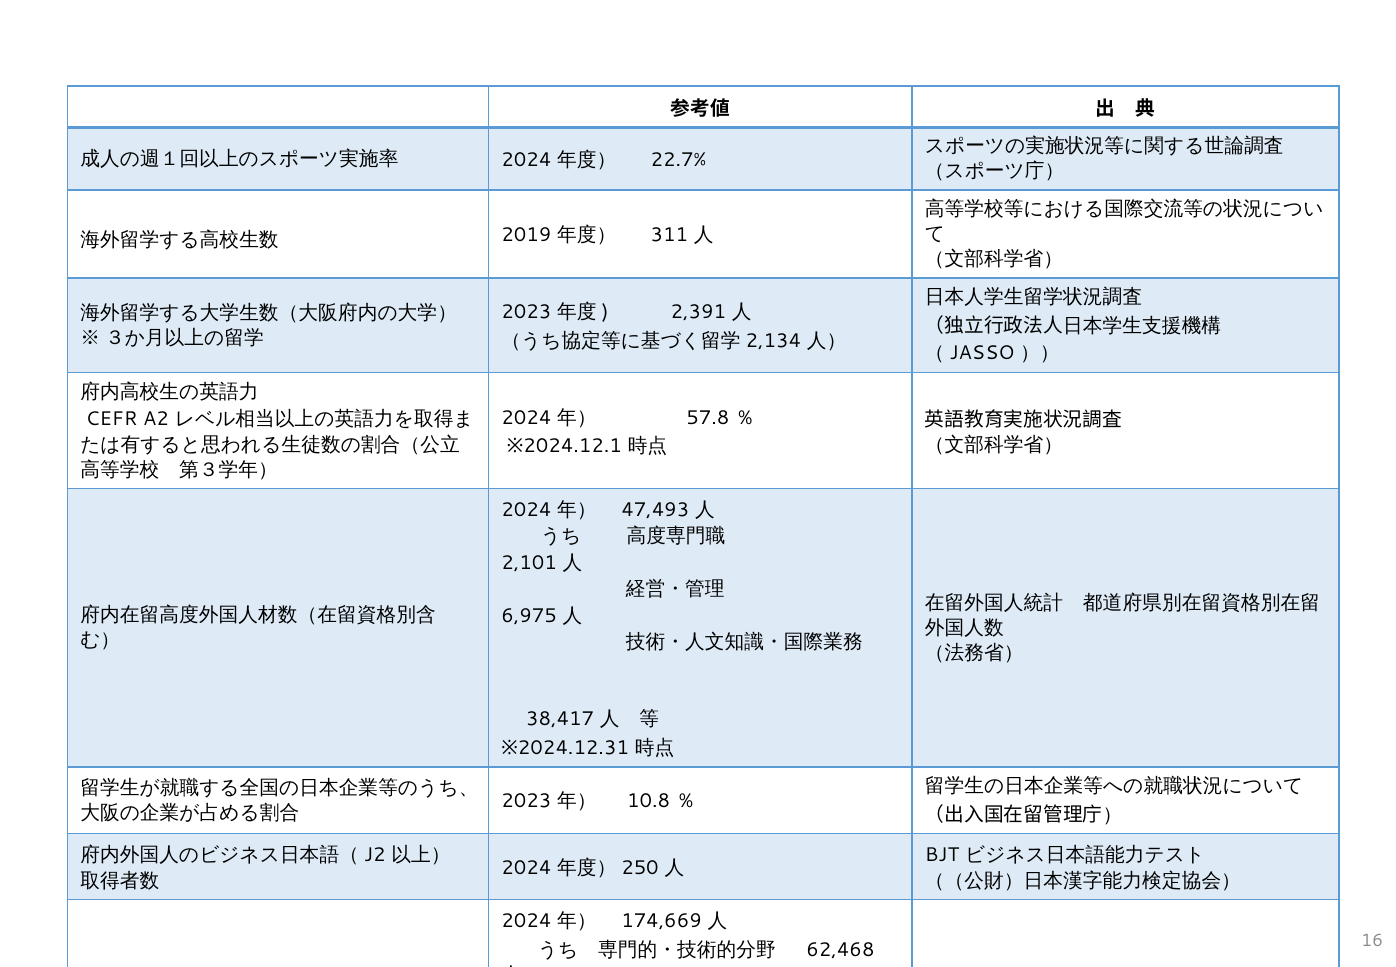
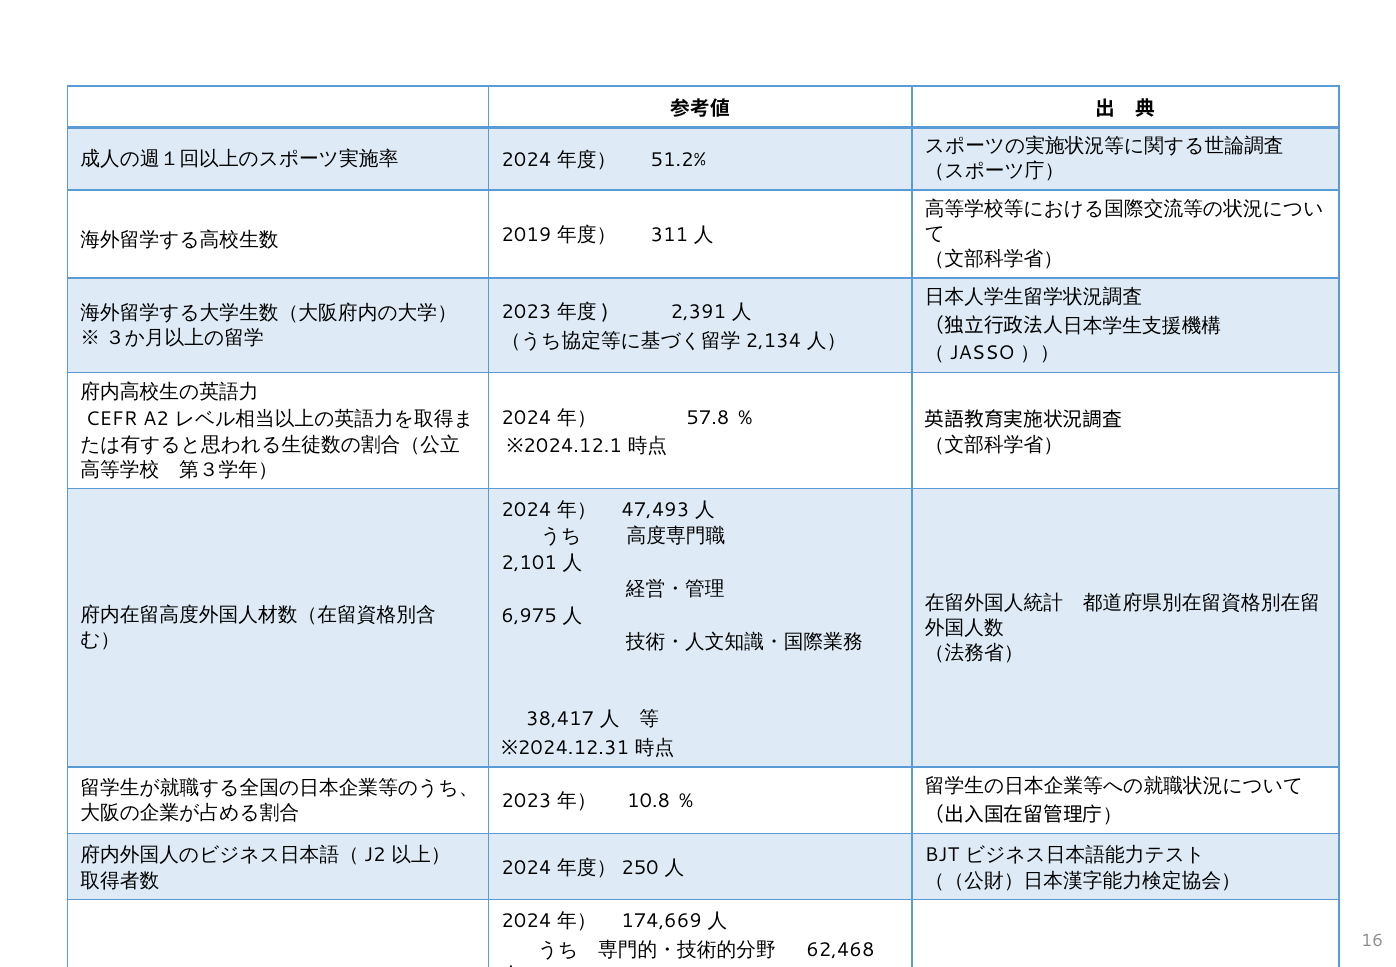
22.7%: 22.7% -> 51.2%
